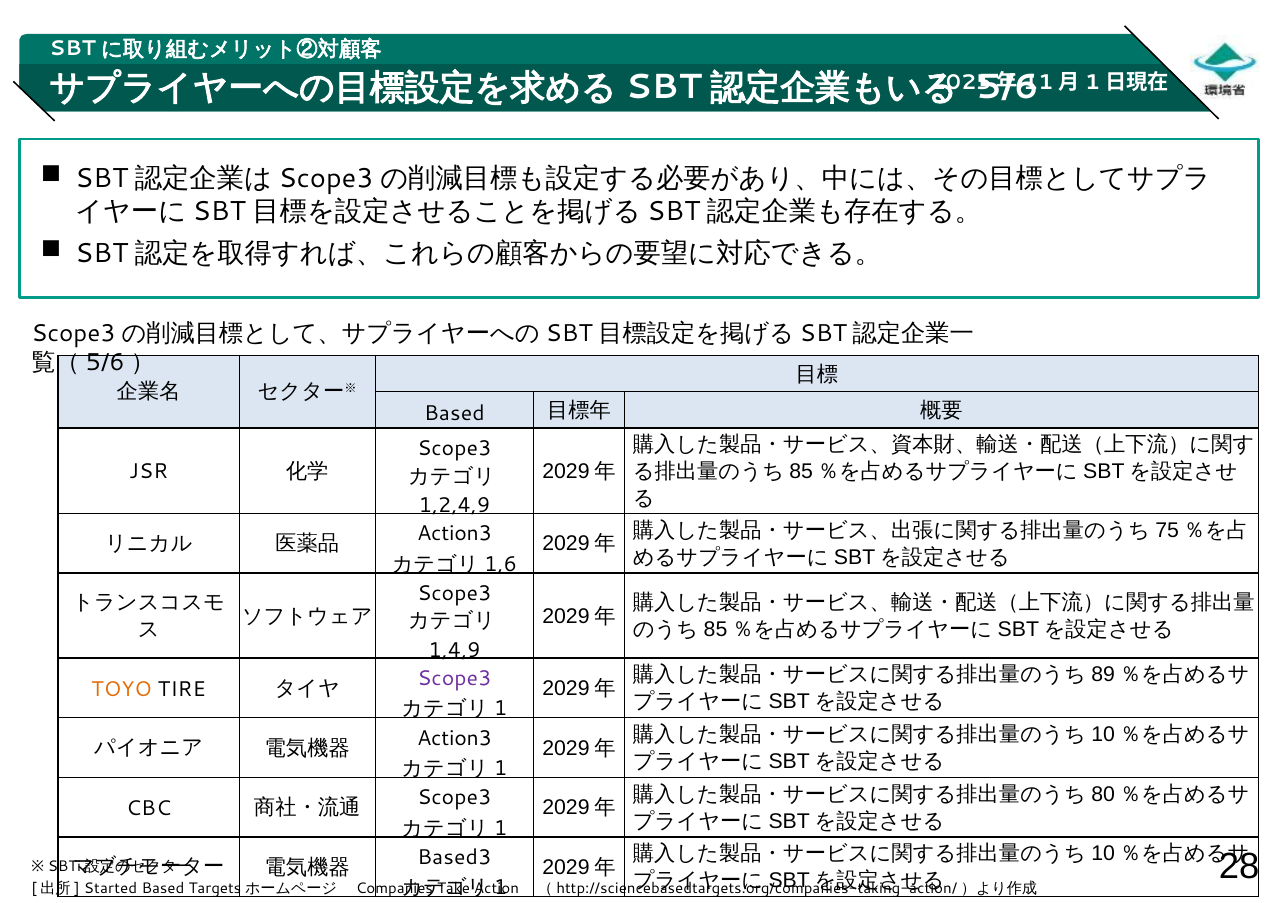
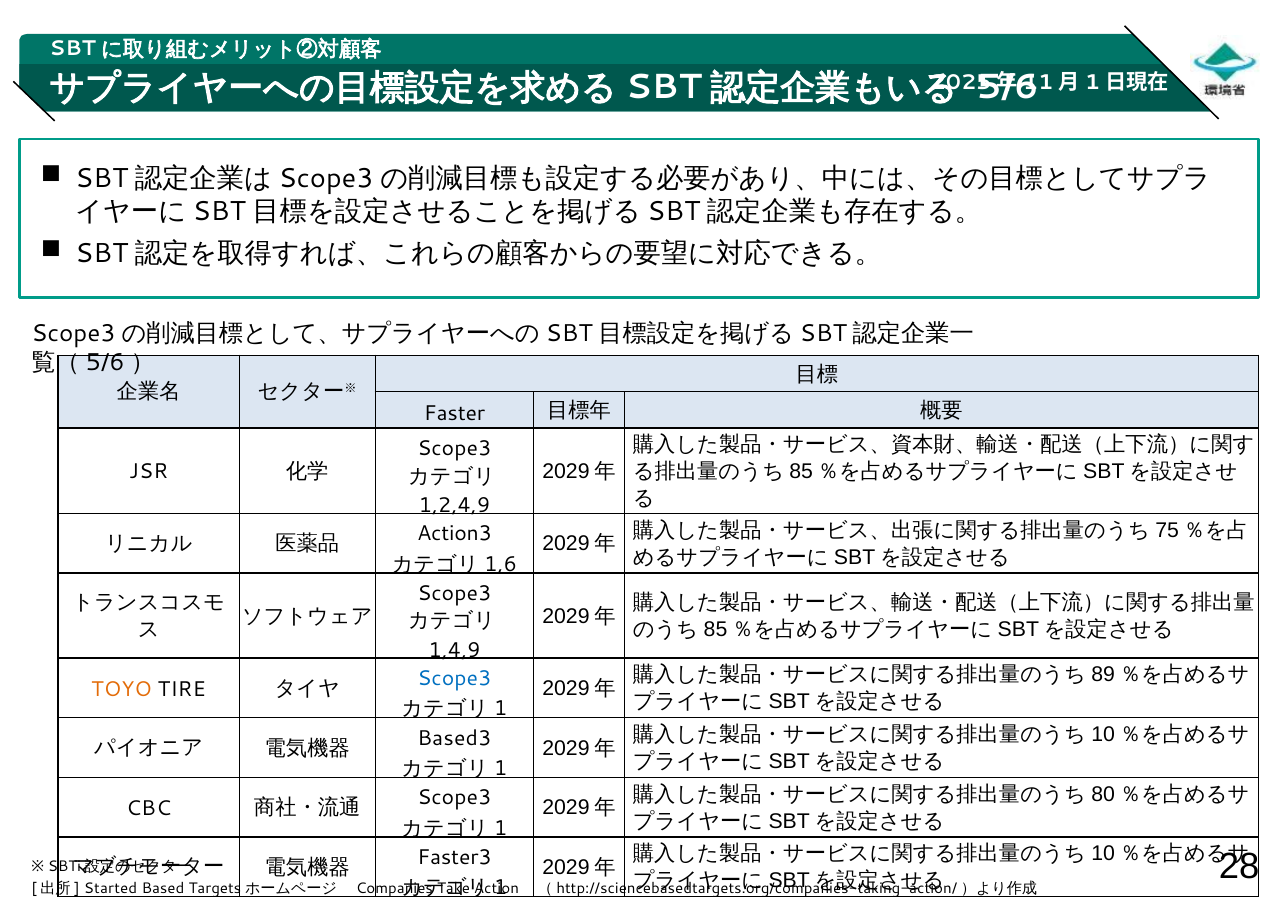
Based at (454, 414): Based -> Faster
Scope3 at (454, 679) colour: purple -> blue
Action3 at (455, 739): Action3 -> Based3
Based3: Based3 -> Faster3
